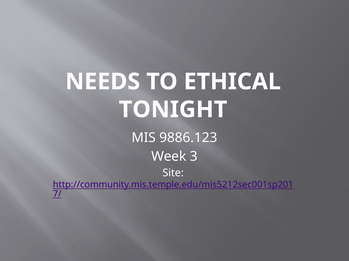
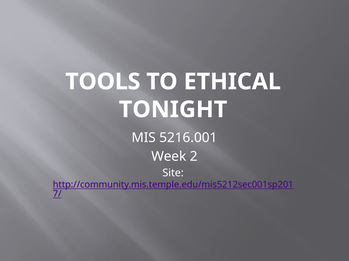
NEEDS: NEEDS -> TOOLS
9886.123: 9886.123 -> 5216.001
3: 3 -> 2
